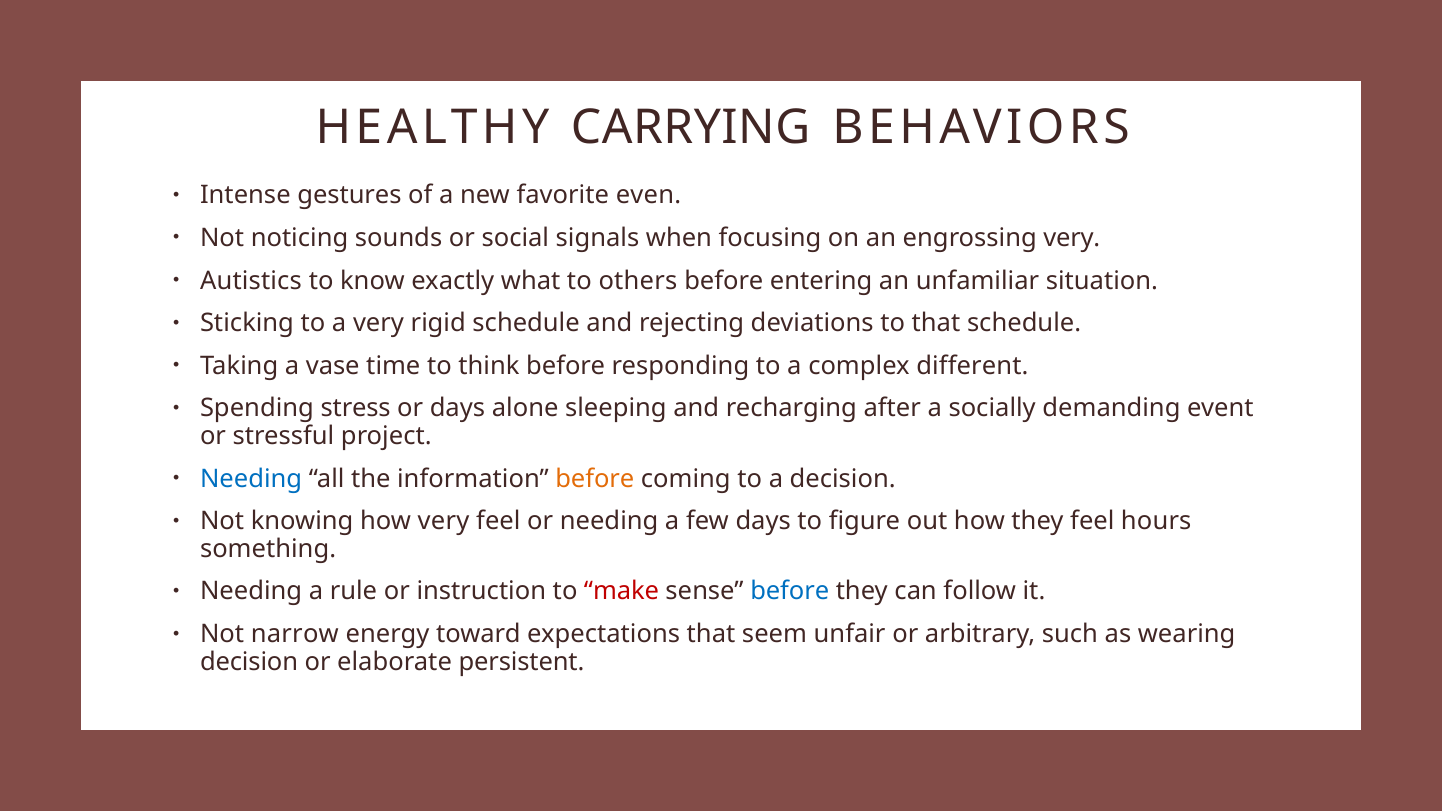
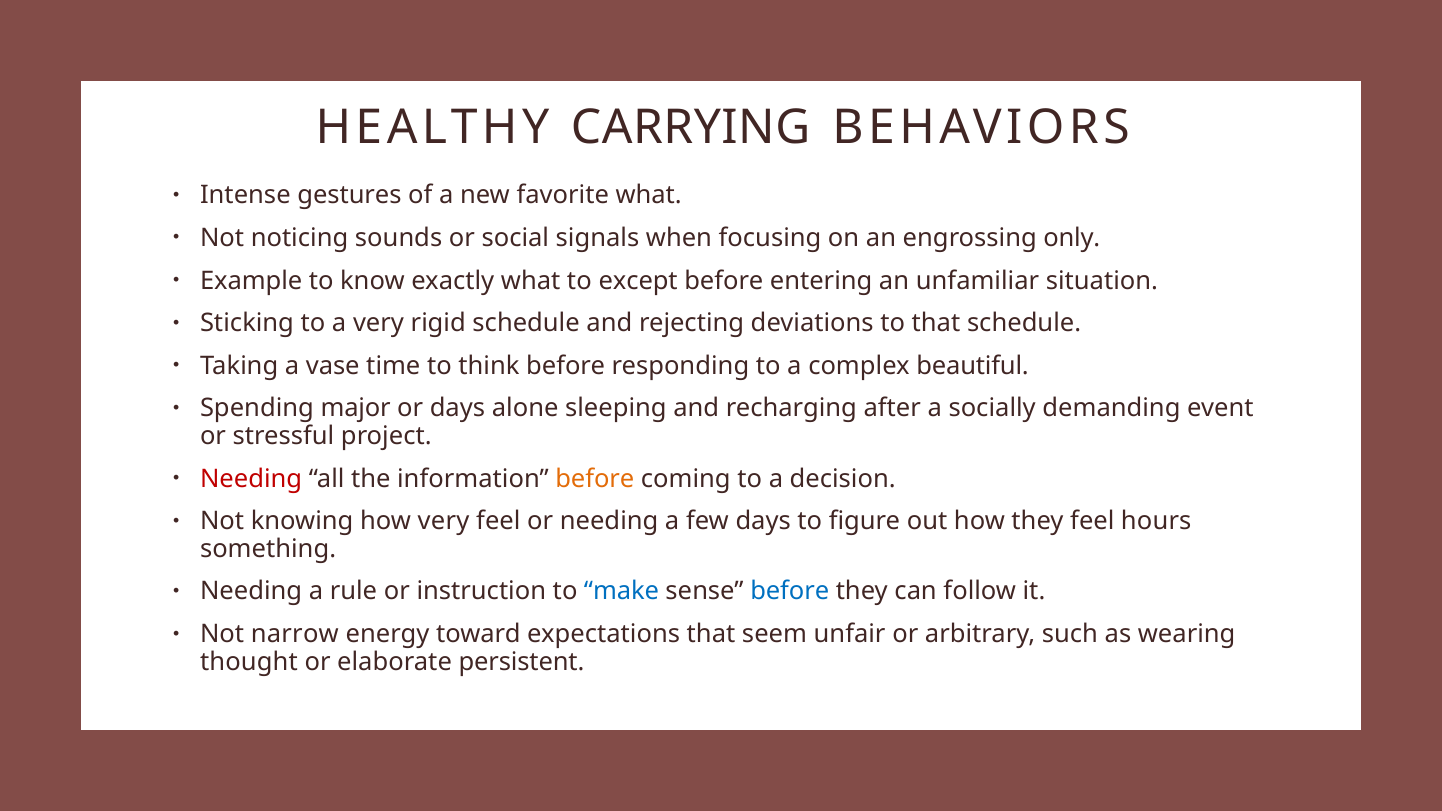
favorite even: even -> what
engrossing very: very -> only
Autistics: Autistics -> Example
others: others -> except
different: different -> beautiful
stress: stress -> major
Needing at (251, 479) colour: blue -> red
make colour: red -> blue
decision at (249, 662): decision -> thought
